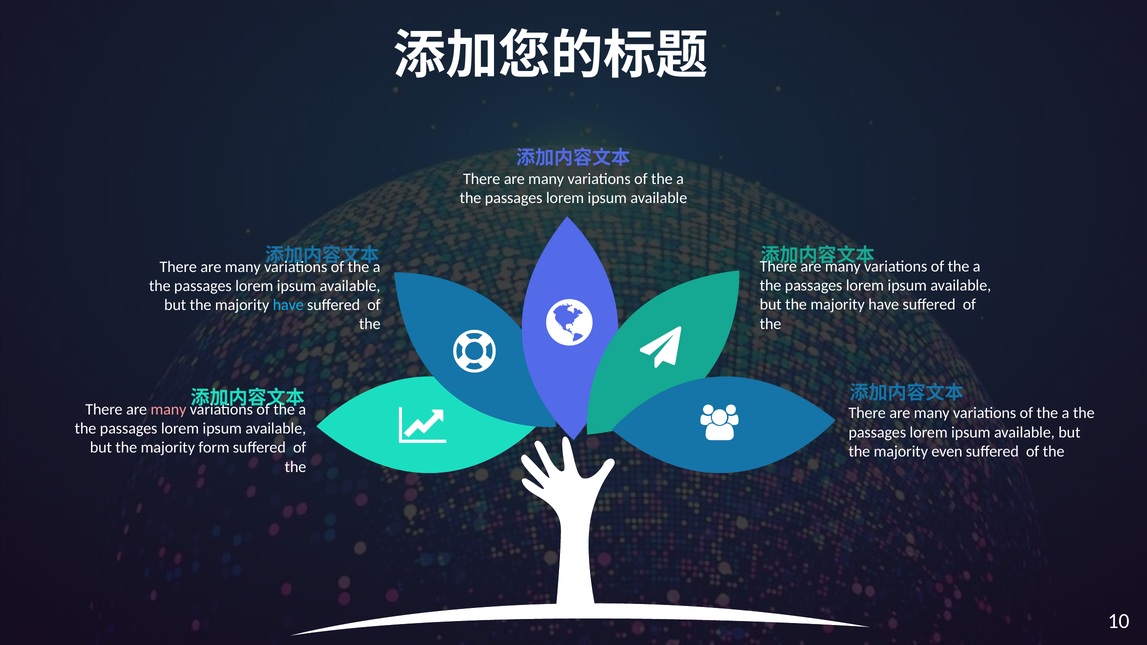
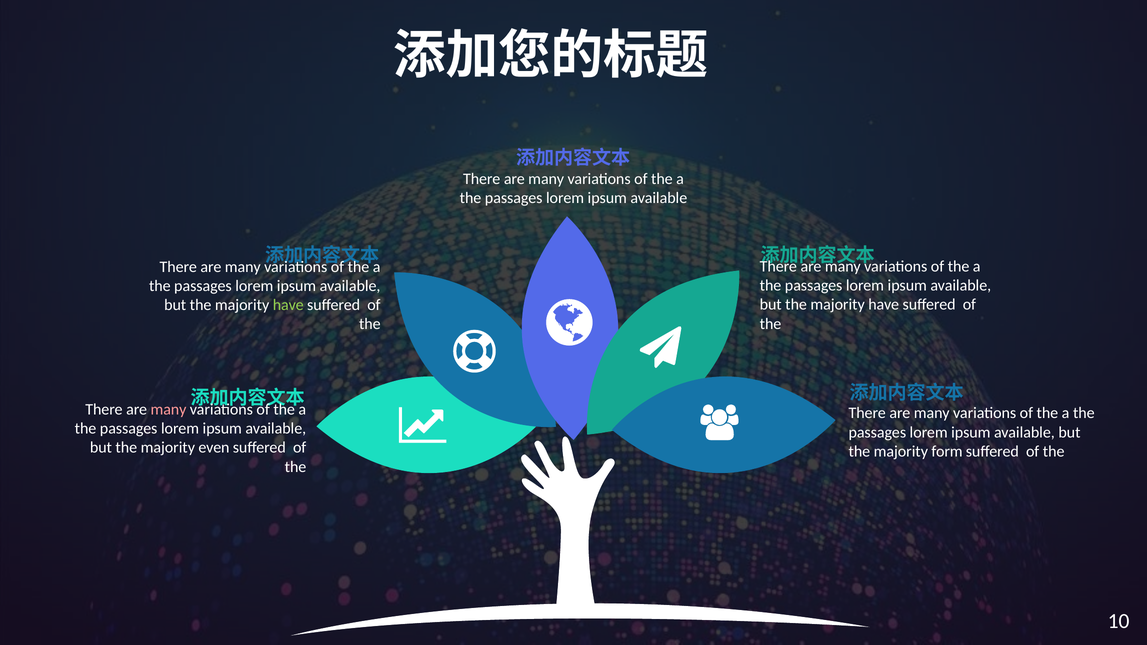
have at (288, 305) colour: light blue -> light green
form: form -> even
even: even -> form
